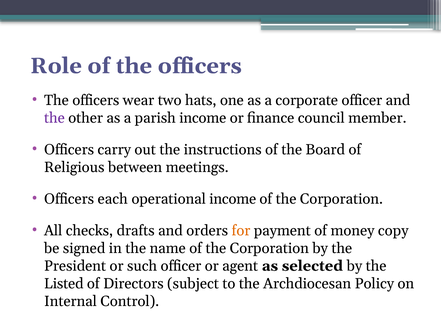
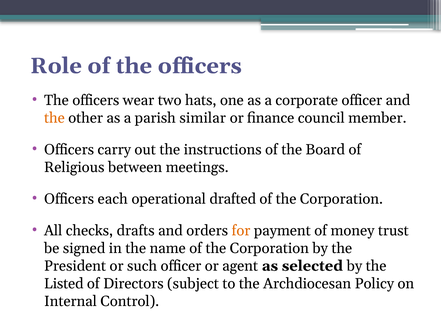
the at (54, 118) colour: purple -> orange
parish income: income -> similar
operational income: income -> drafted
copy: copy -> trust
